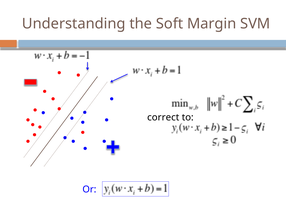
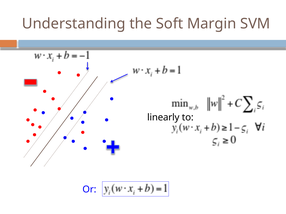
correct: correct -> linearly
